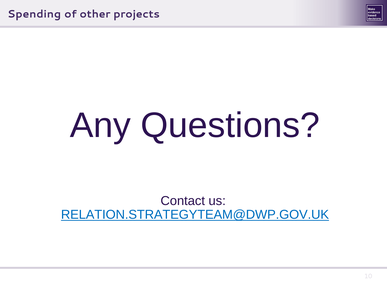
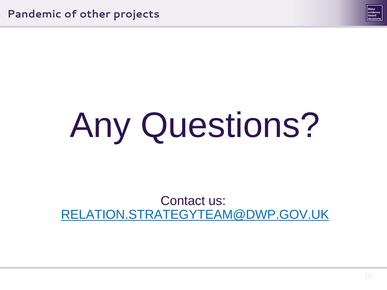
Spending: Spending -> Pandemic
